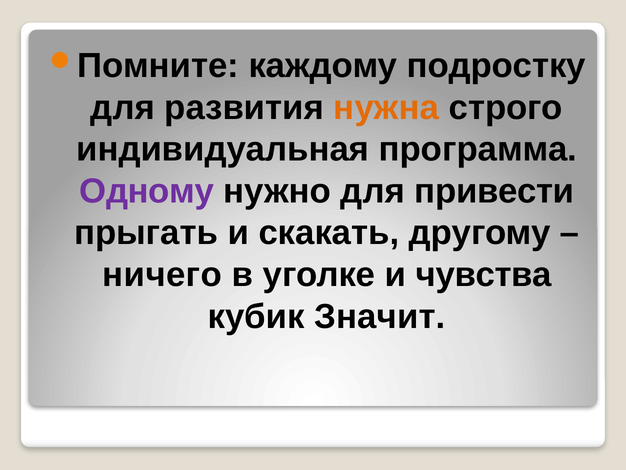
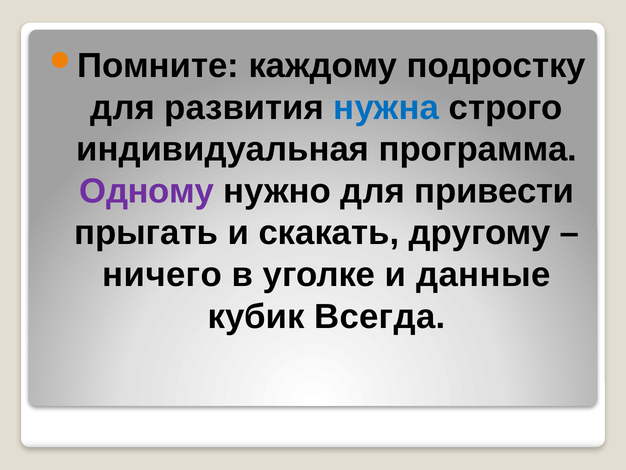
нужна colour: orange -> blue
чувства: чувства -> данные
Значит: Значит -> Всегда
